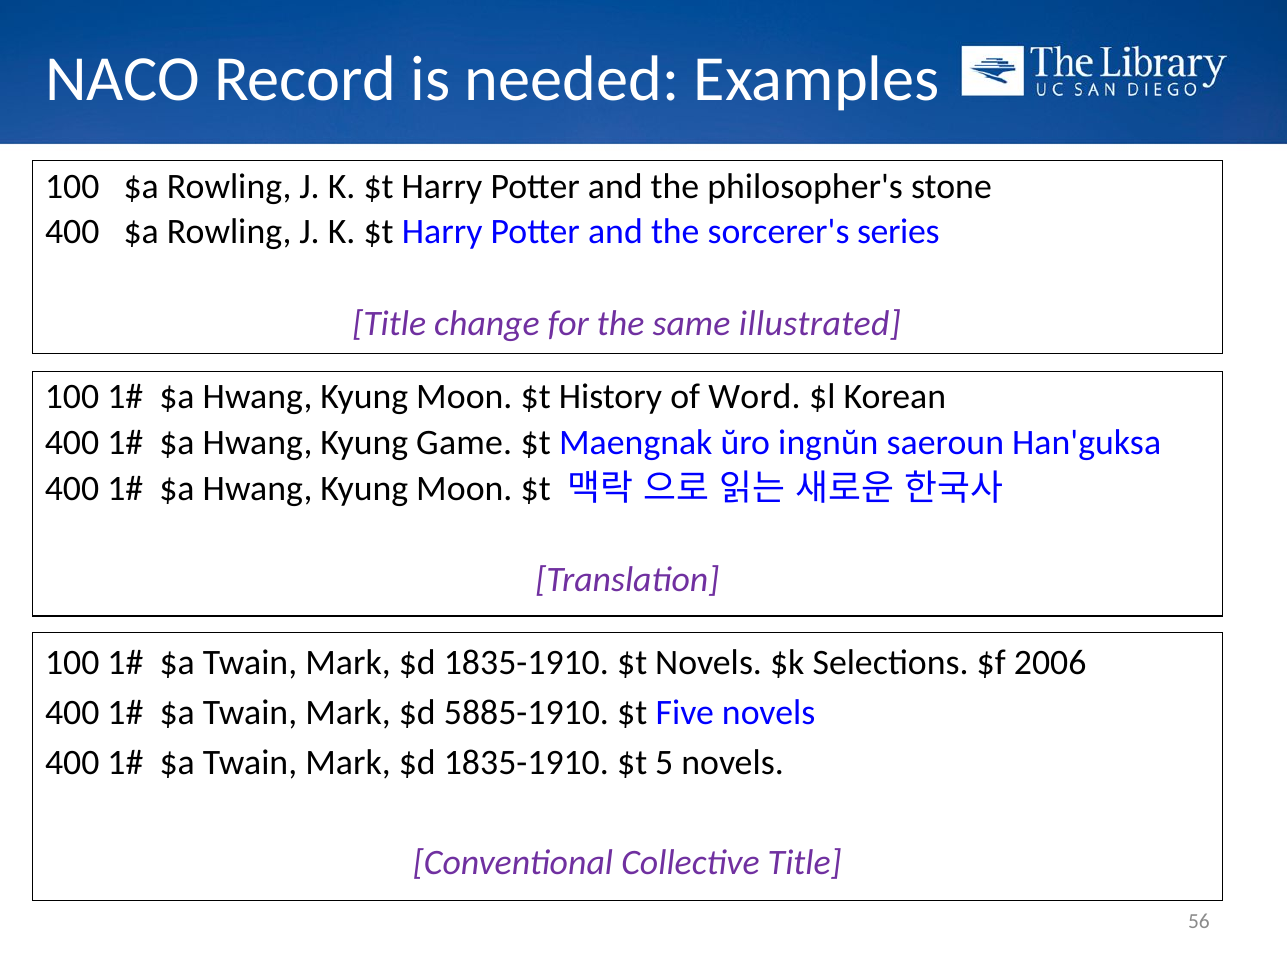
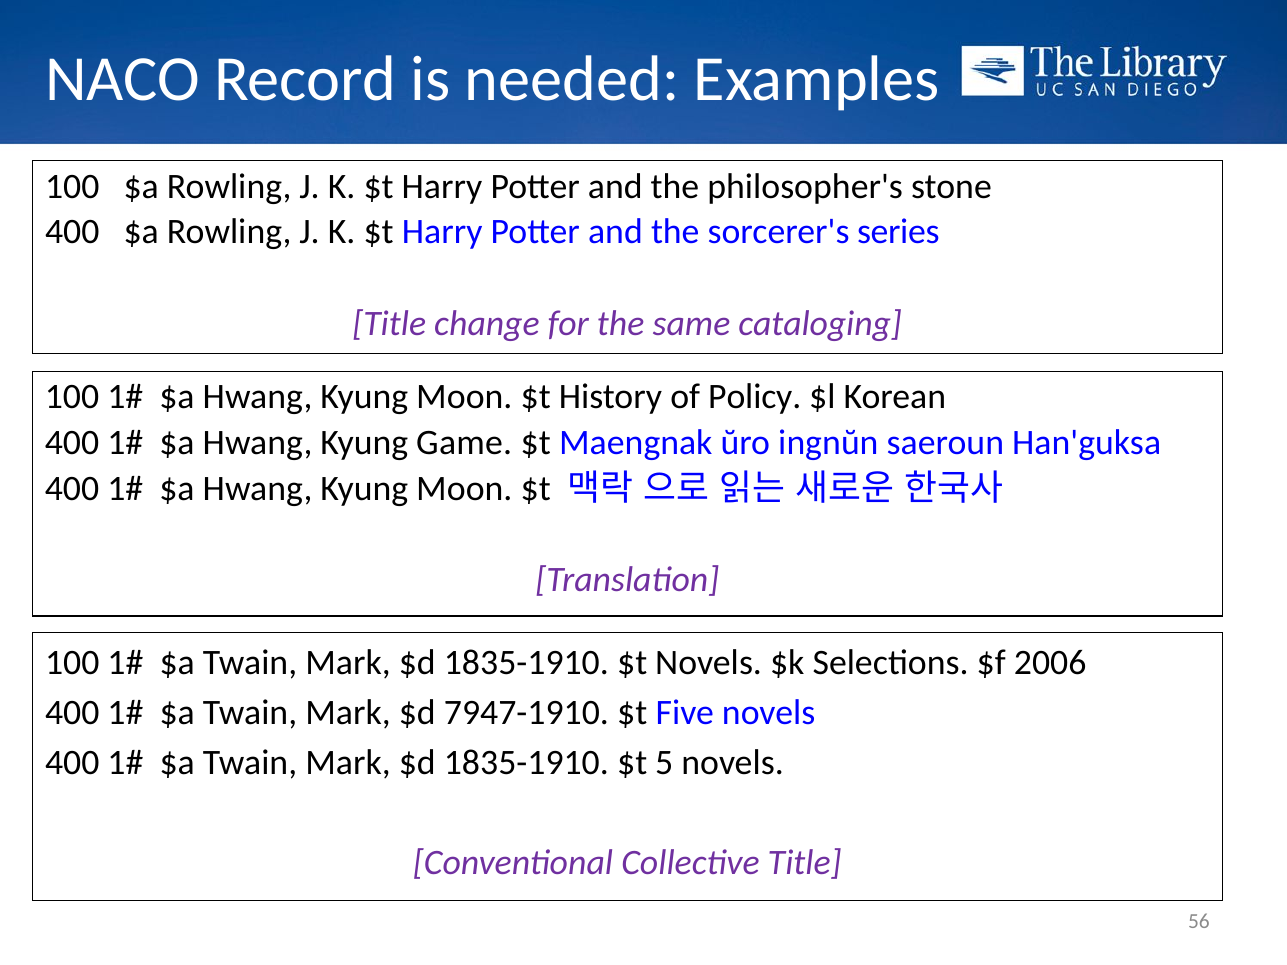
illustrated: illustrated -> cataloging
Word: Word -> Policy
5885-1910: 5885-1910 -> 7947-1910
